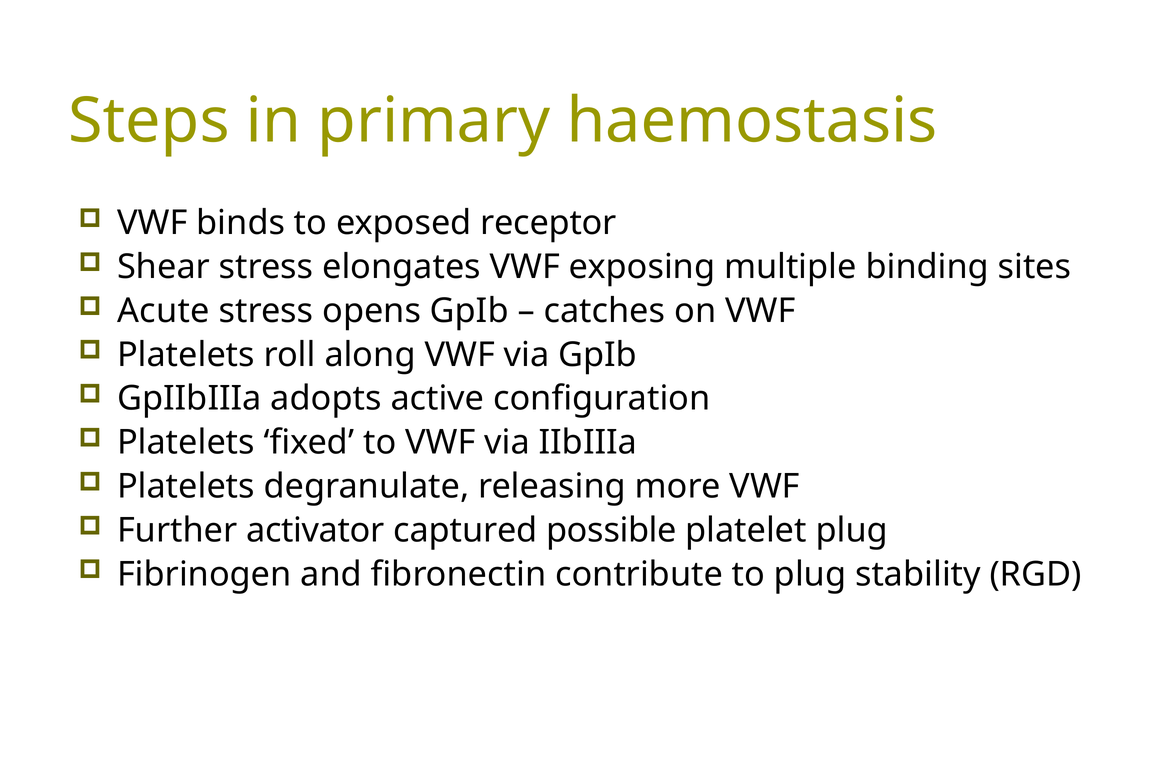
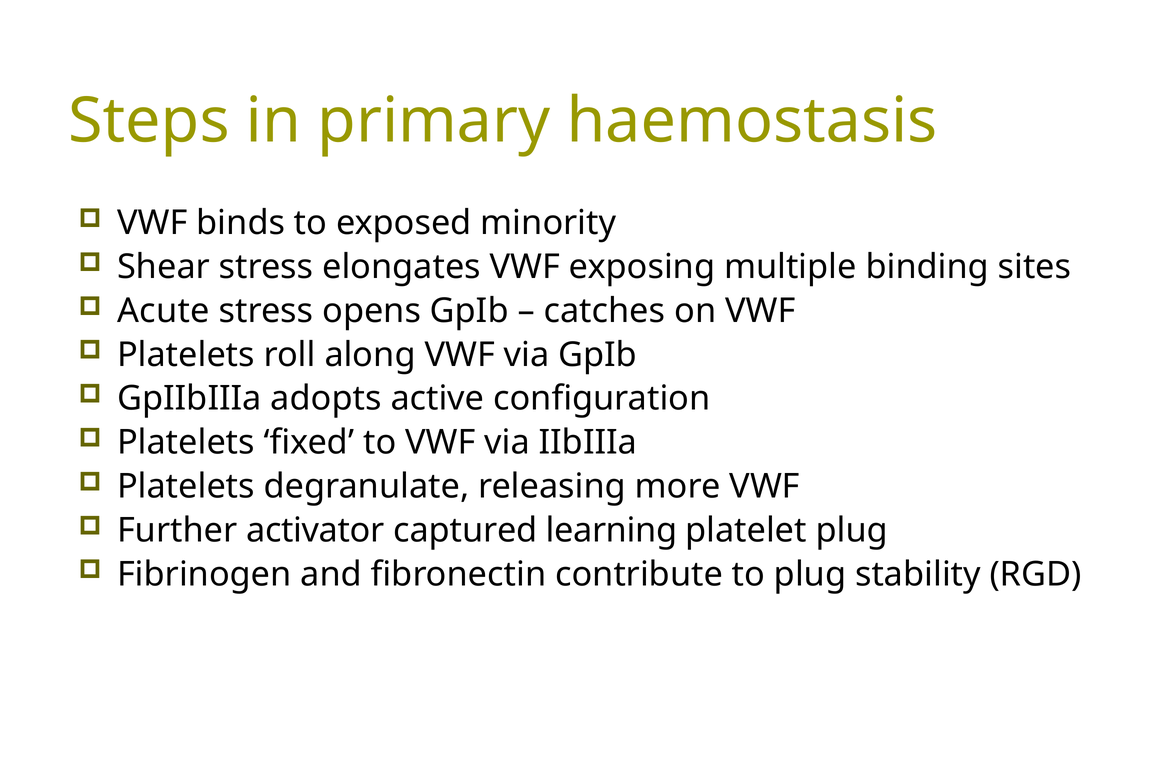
receptor: receptor -> minority
possible: possible -> learning
